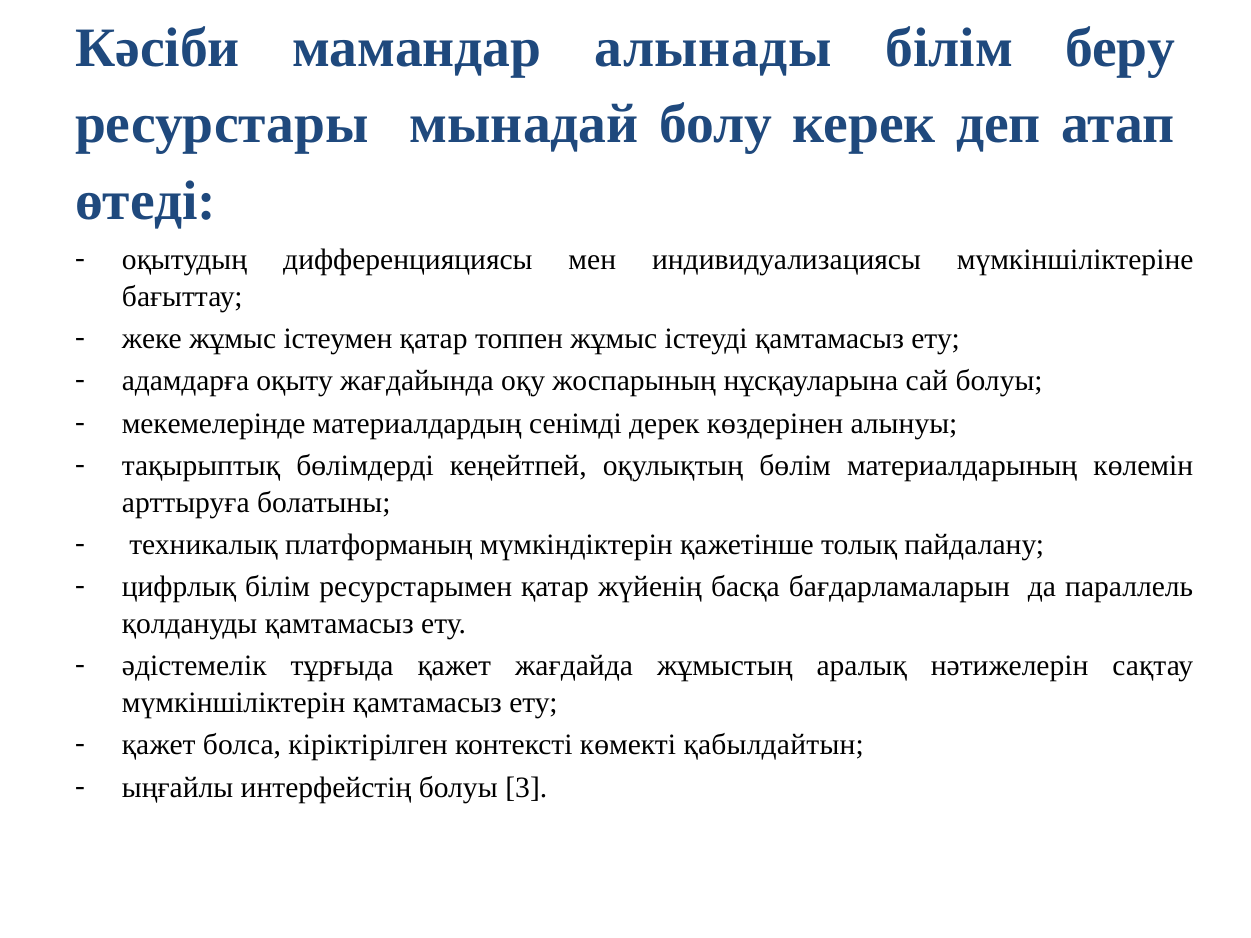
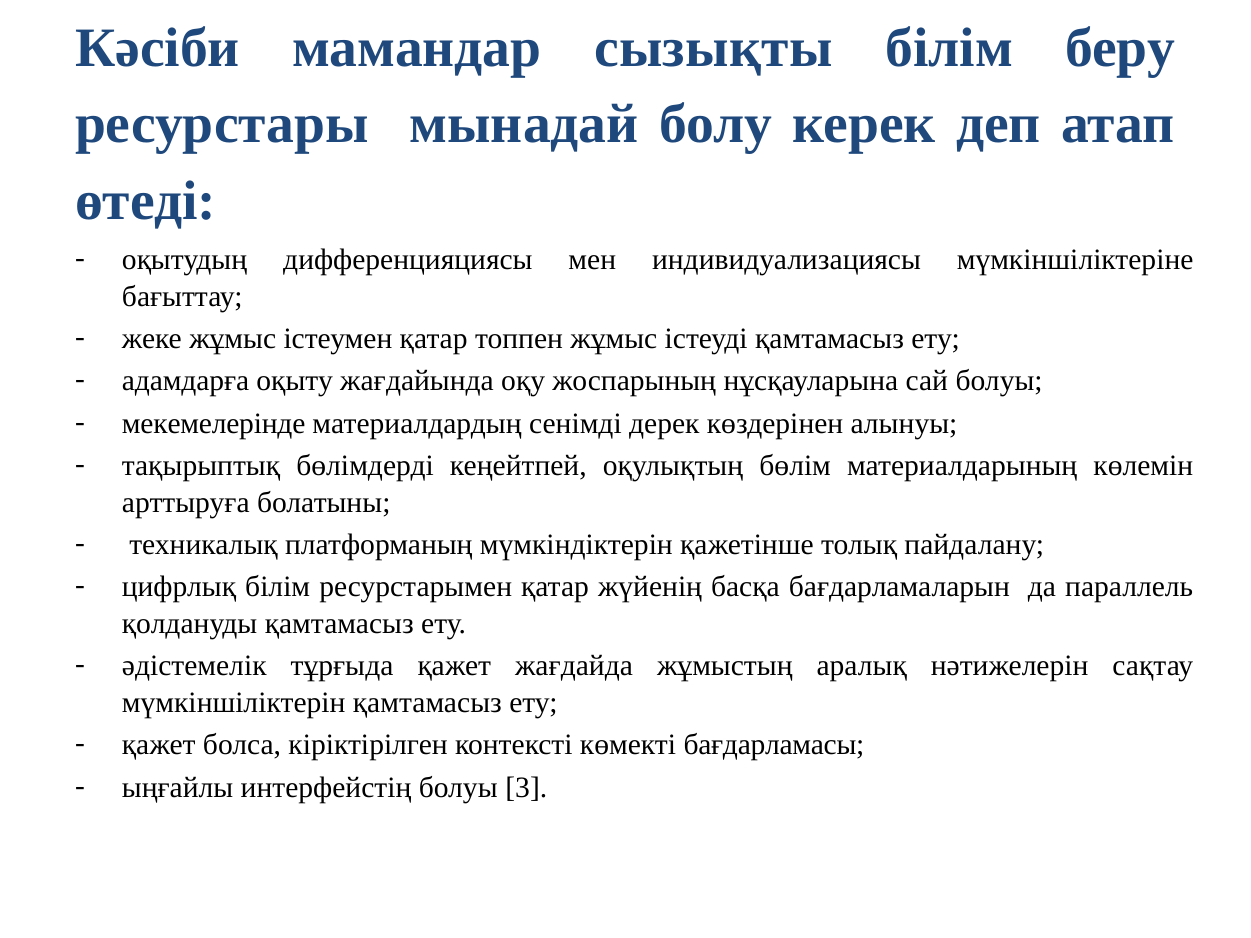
алынады: алынады -> сызықты
қабылдайтын: қабылдайтын -> бағдарламасы
